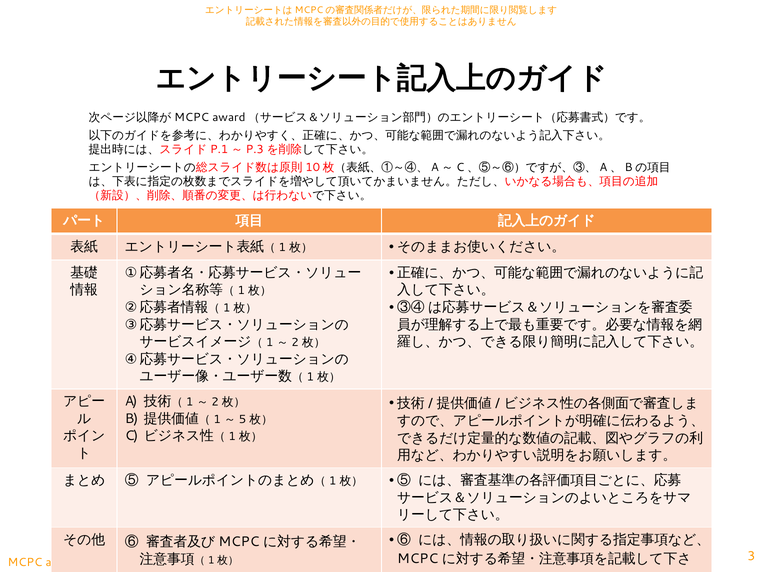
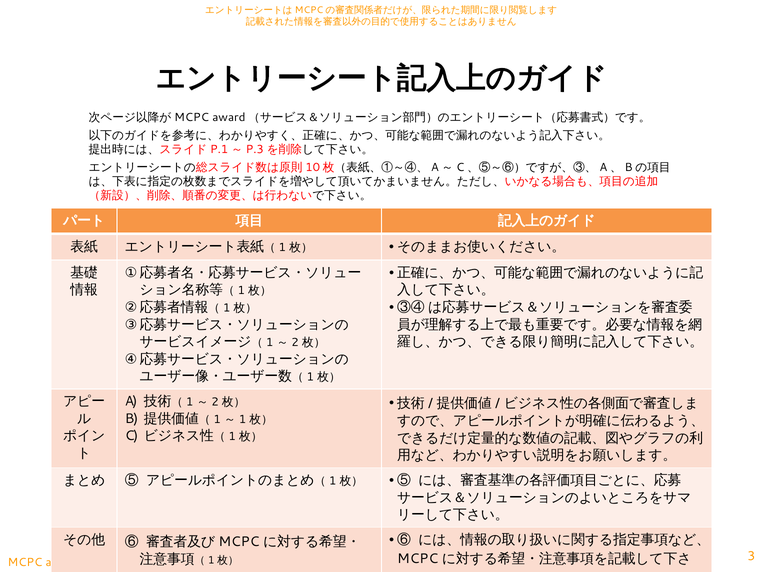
5 at (242, 419): 5 -> 1
